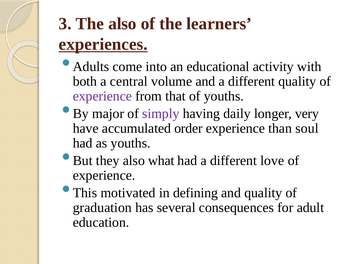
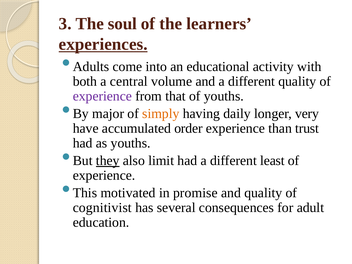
The also: also -> soul
simply colour: purple -> orange
soul: soul -> trust
they underline: none -> present
what: what -> limit
love: love -> least
defining: defining -> promise
graduation: graduation -> cognitivist
